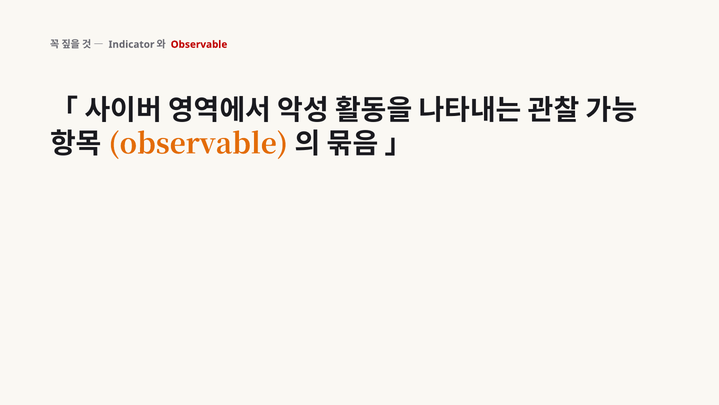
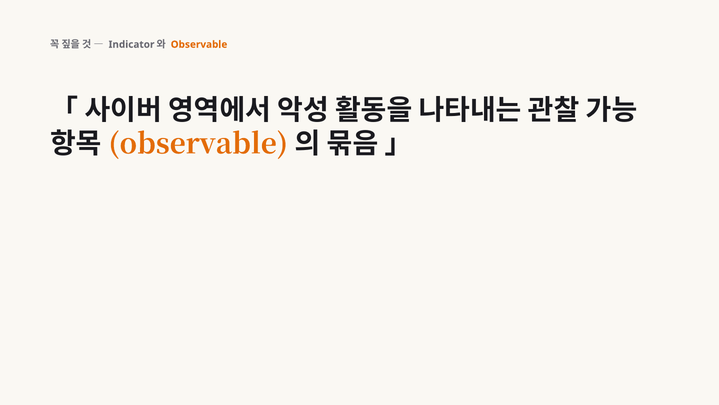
Observable at (199, 44) colour: red -> orange
